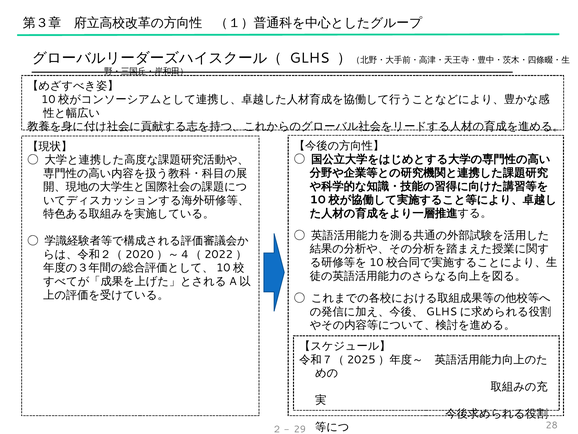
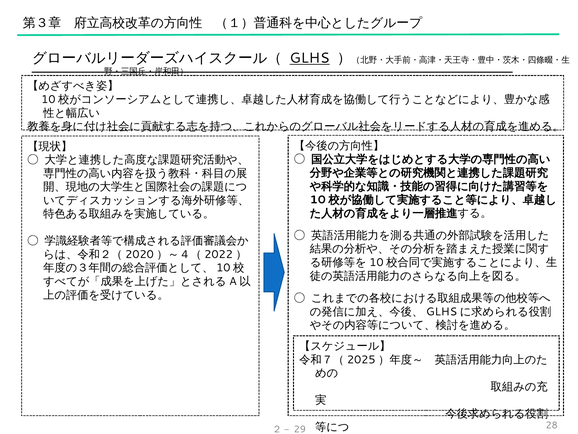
GLHS underline: none -> present
